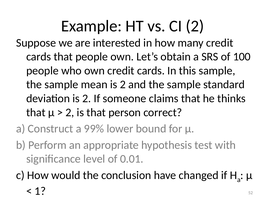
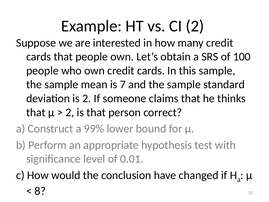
mean is 2: 2 -> 7
1: 1 -> 8
